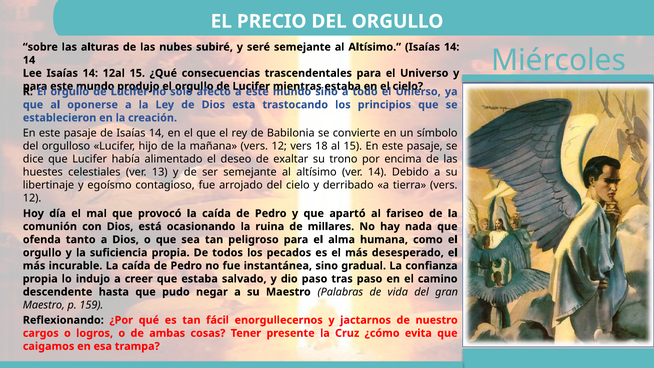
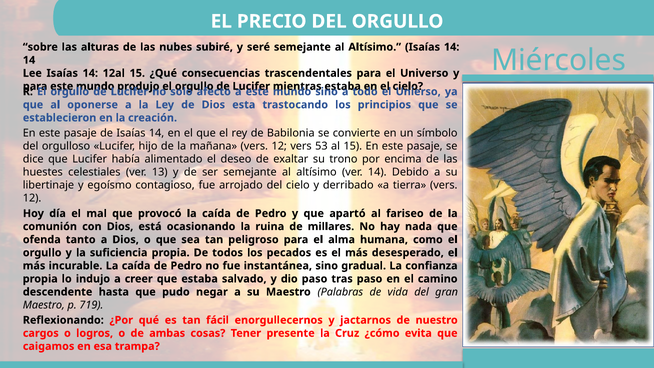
18: 18 -> 53
159: 159 -> 719
